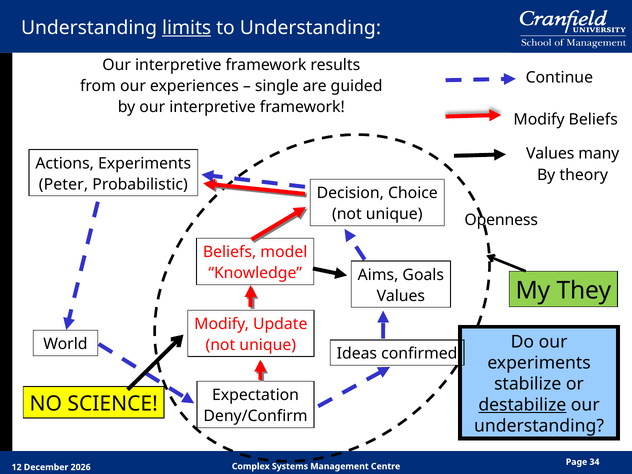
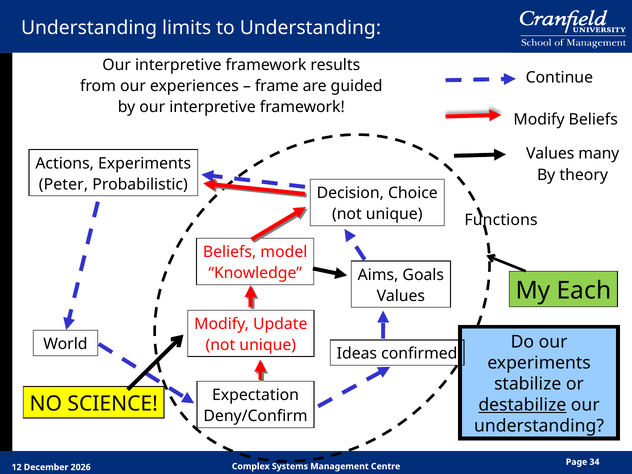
limits underline: present -> none
single: single -> frame
Openness: Openness -> Functions
They: They -> Each
